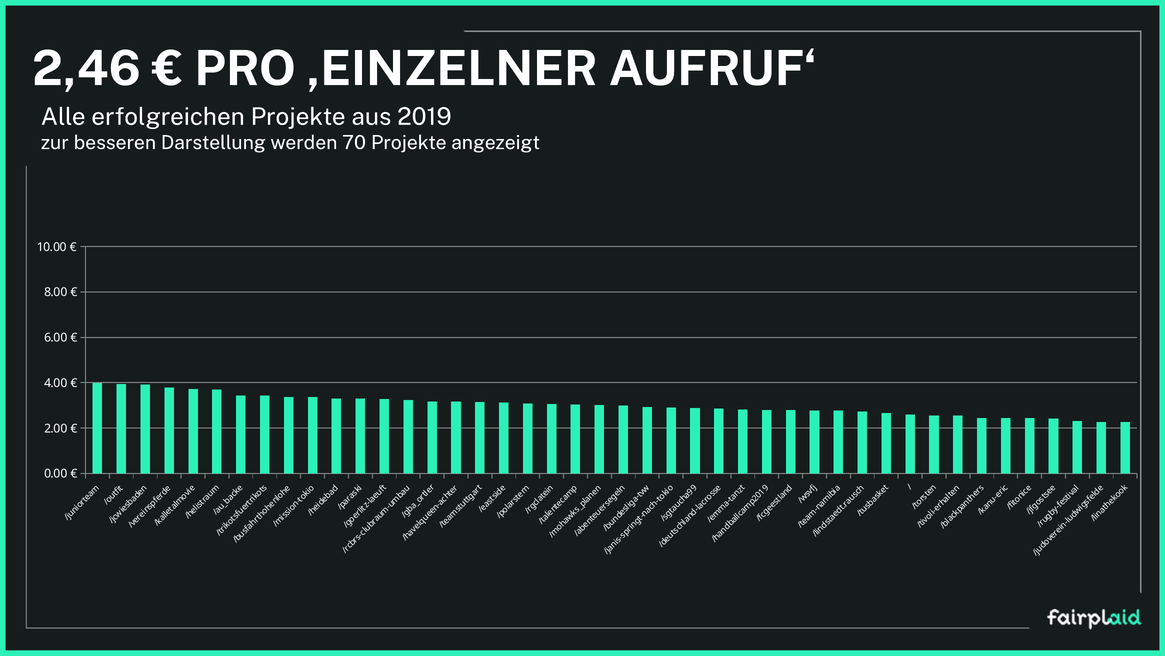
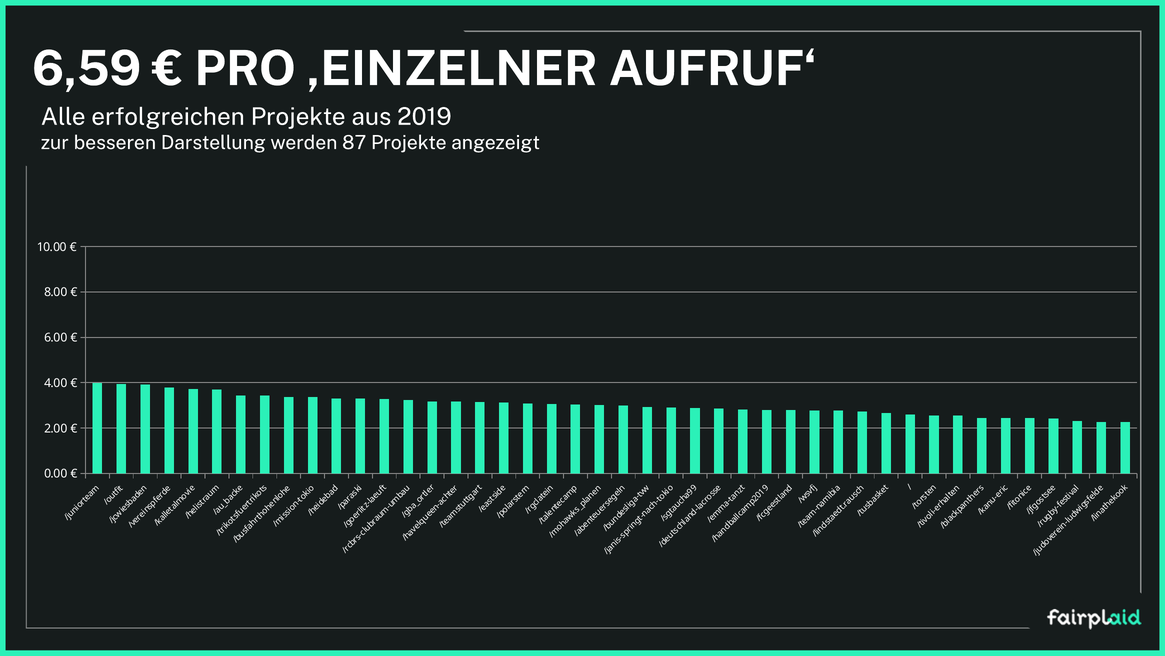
2,46: 2,46 -> 6,59
70: 70 -> 87
